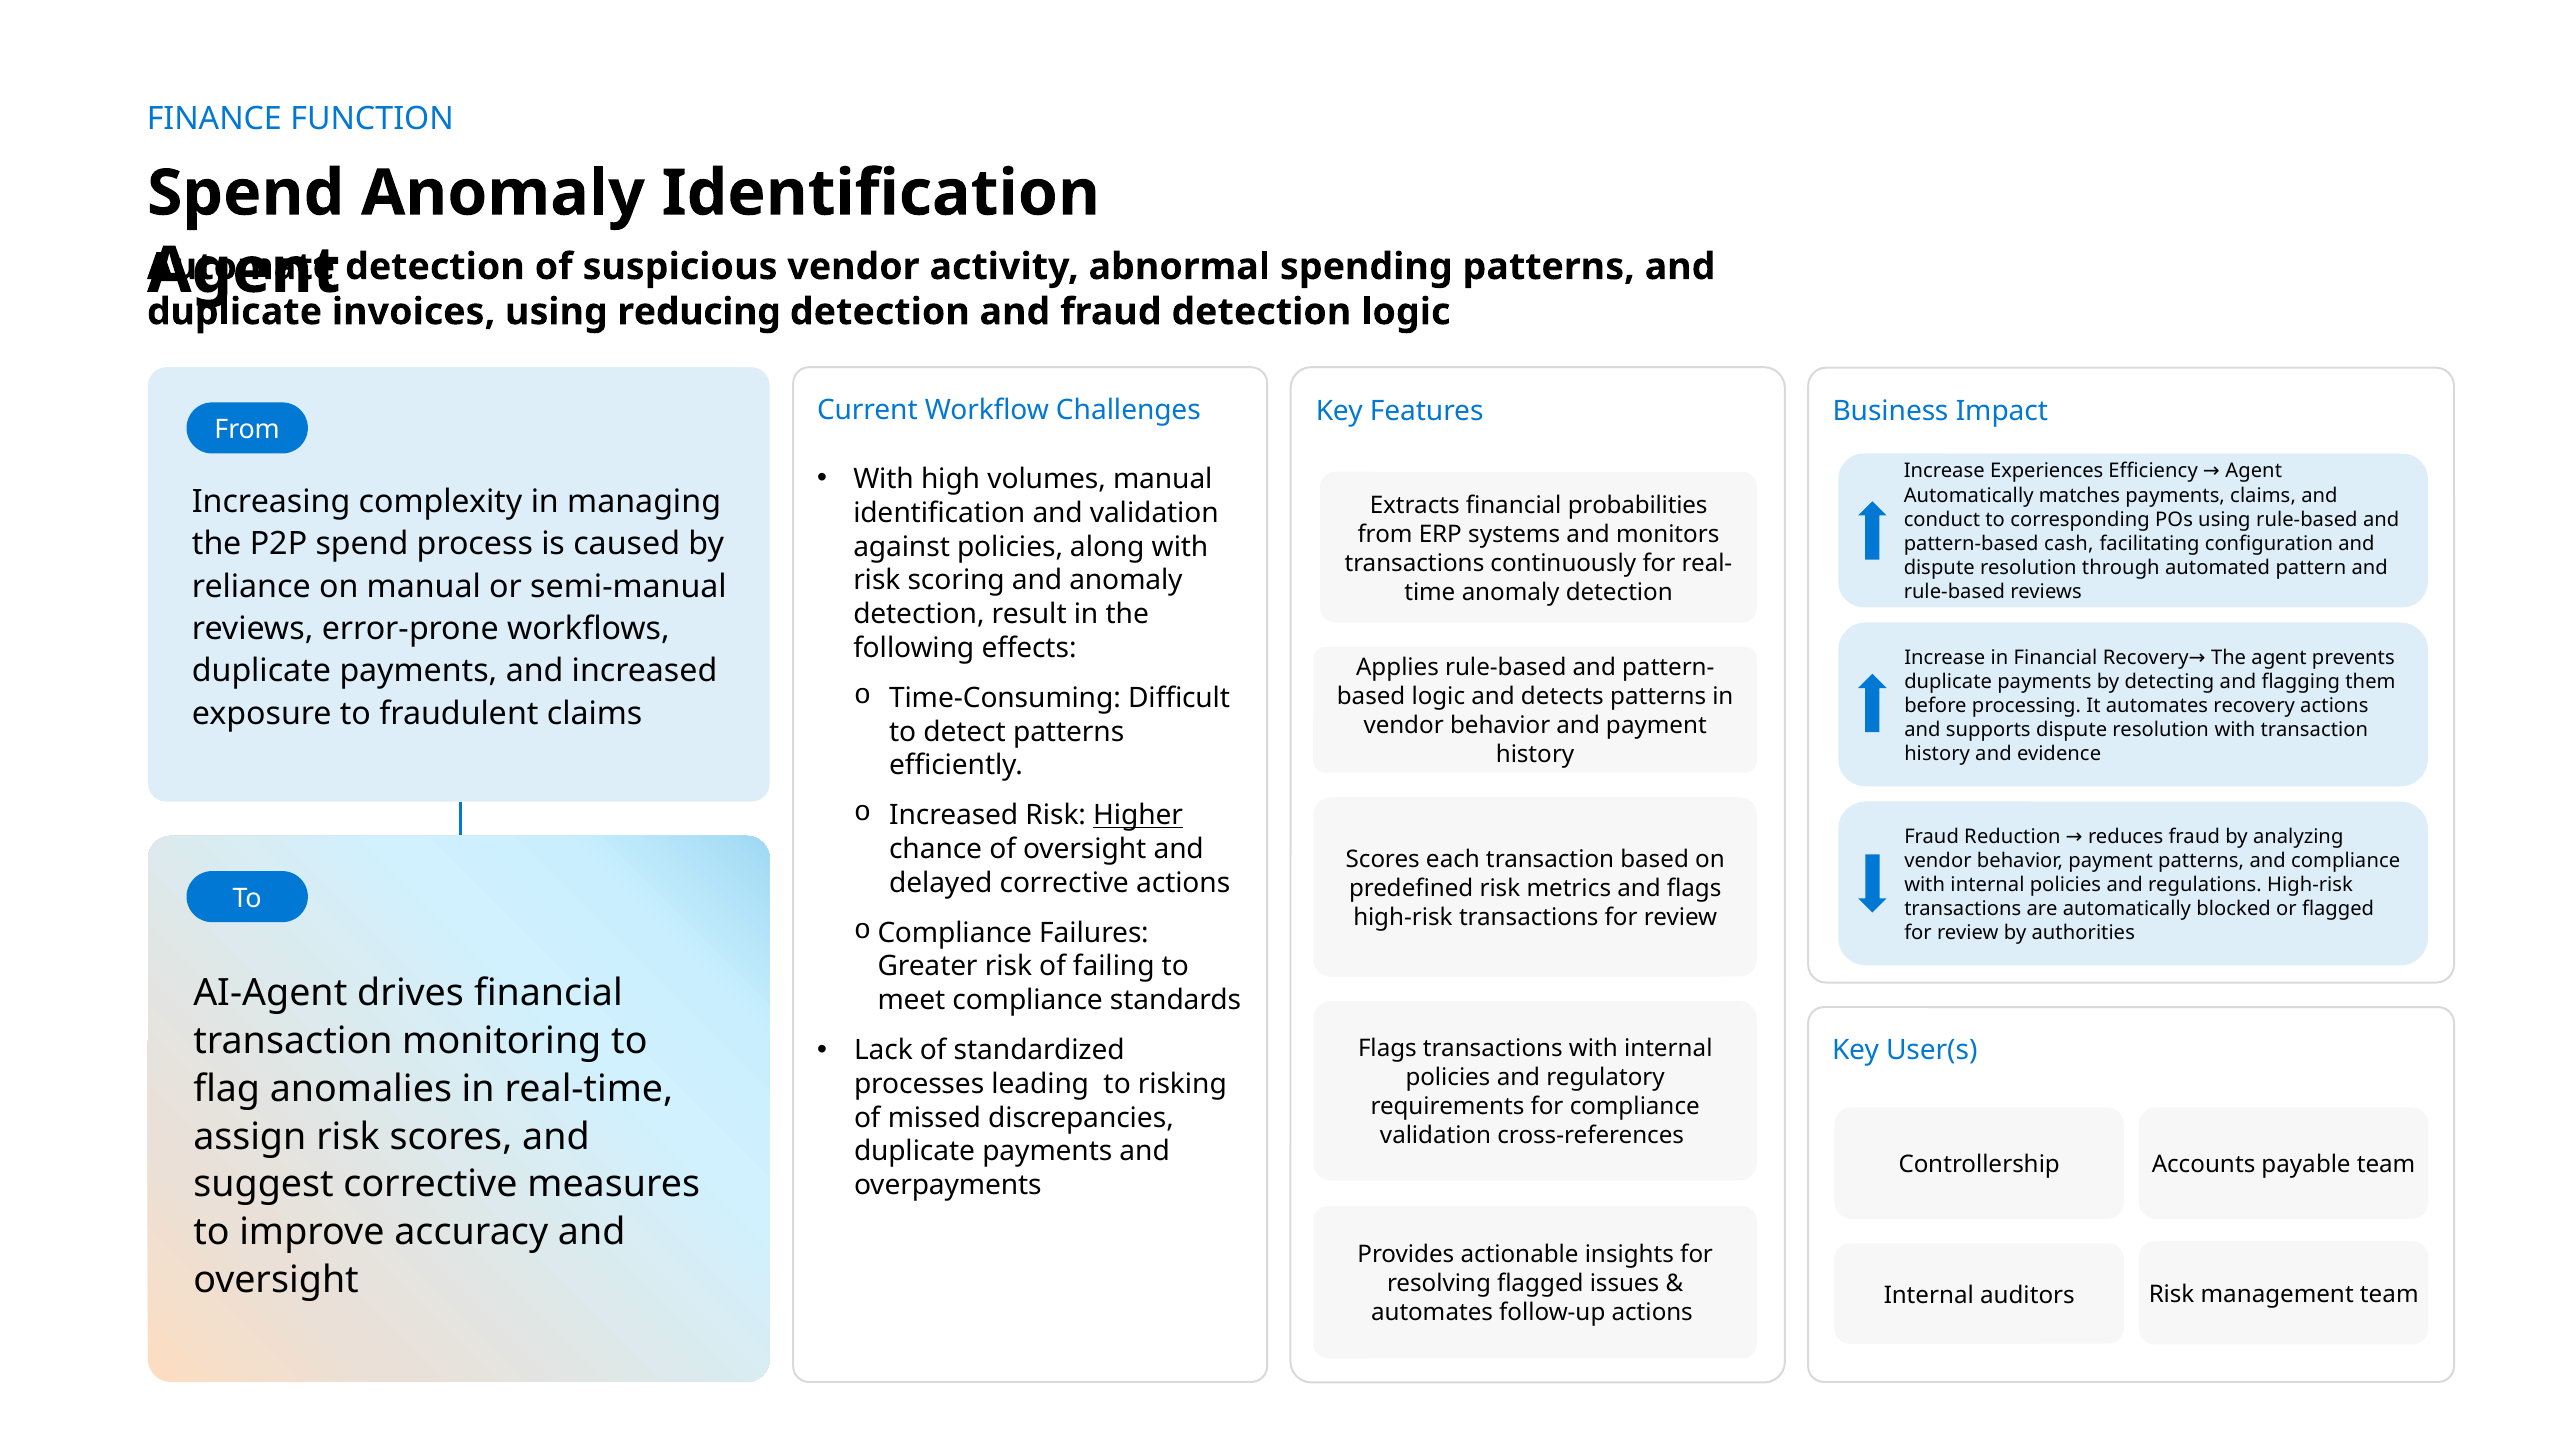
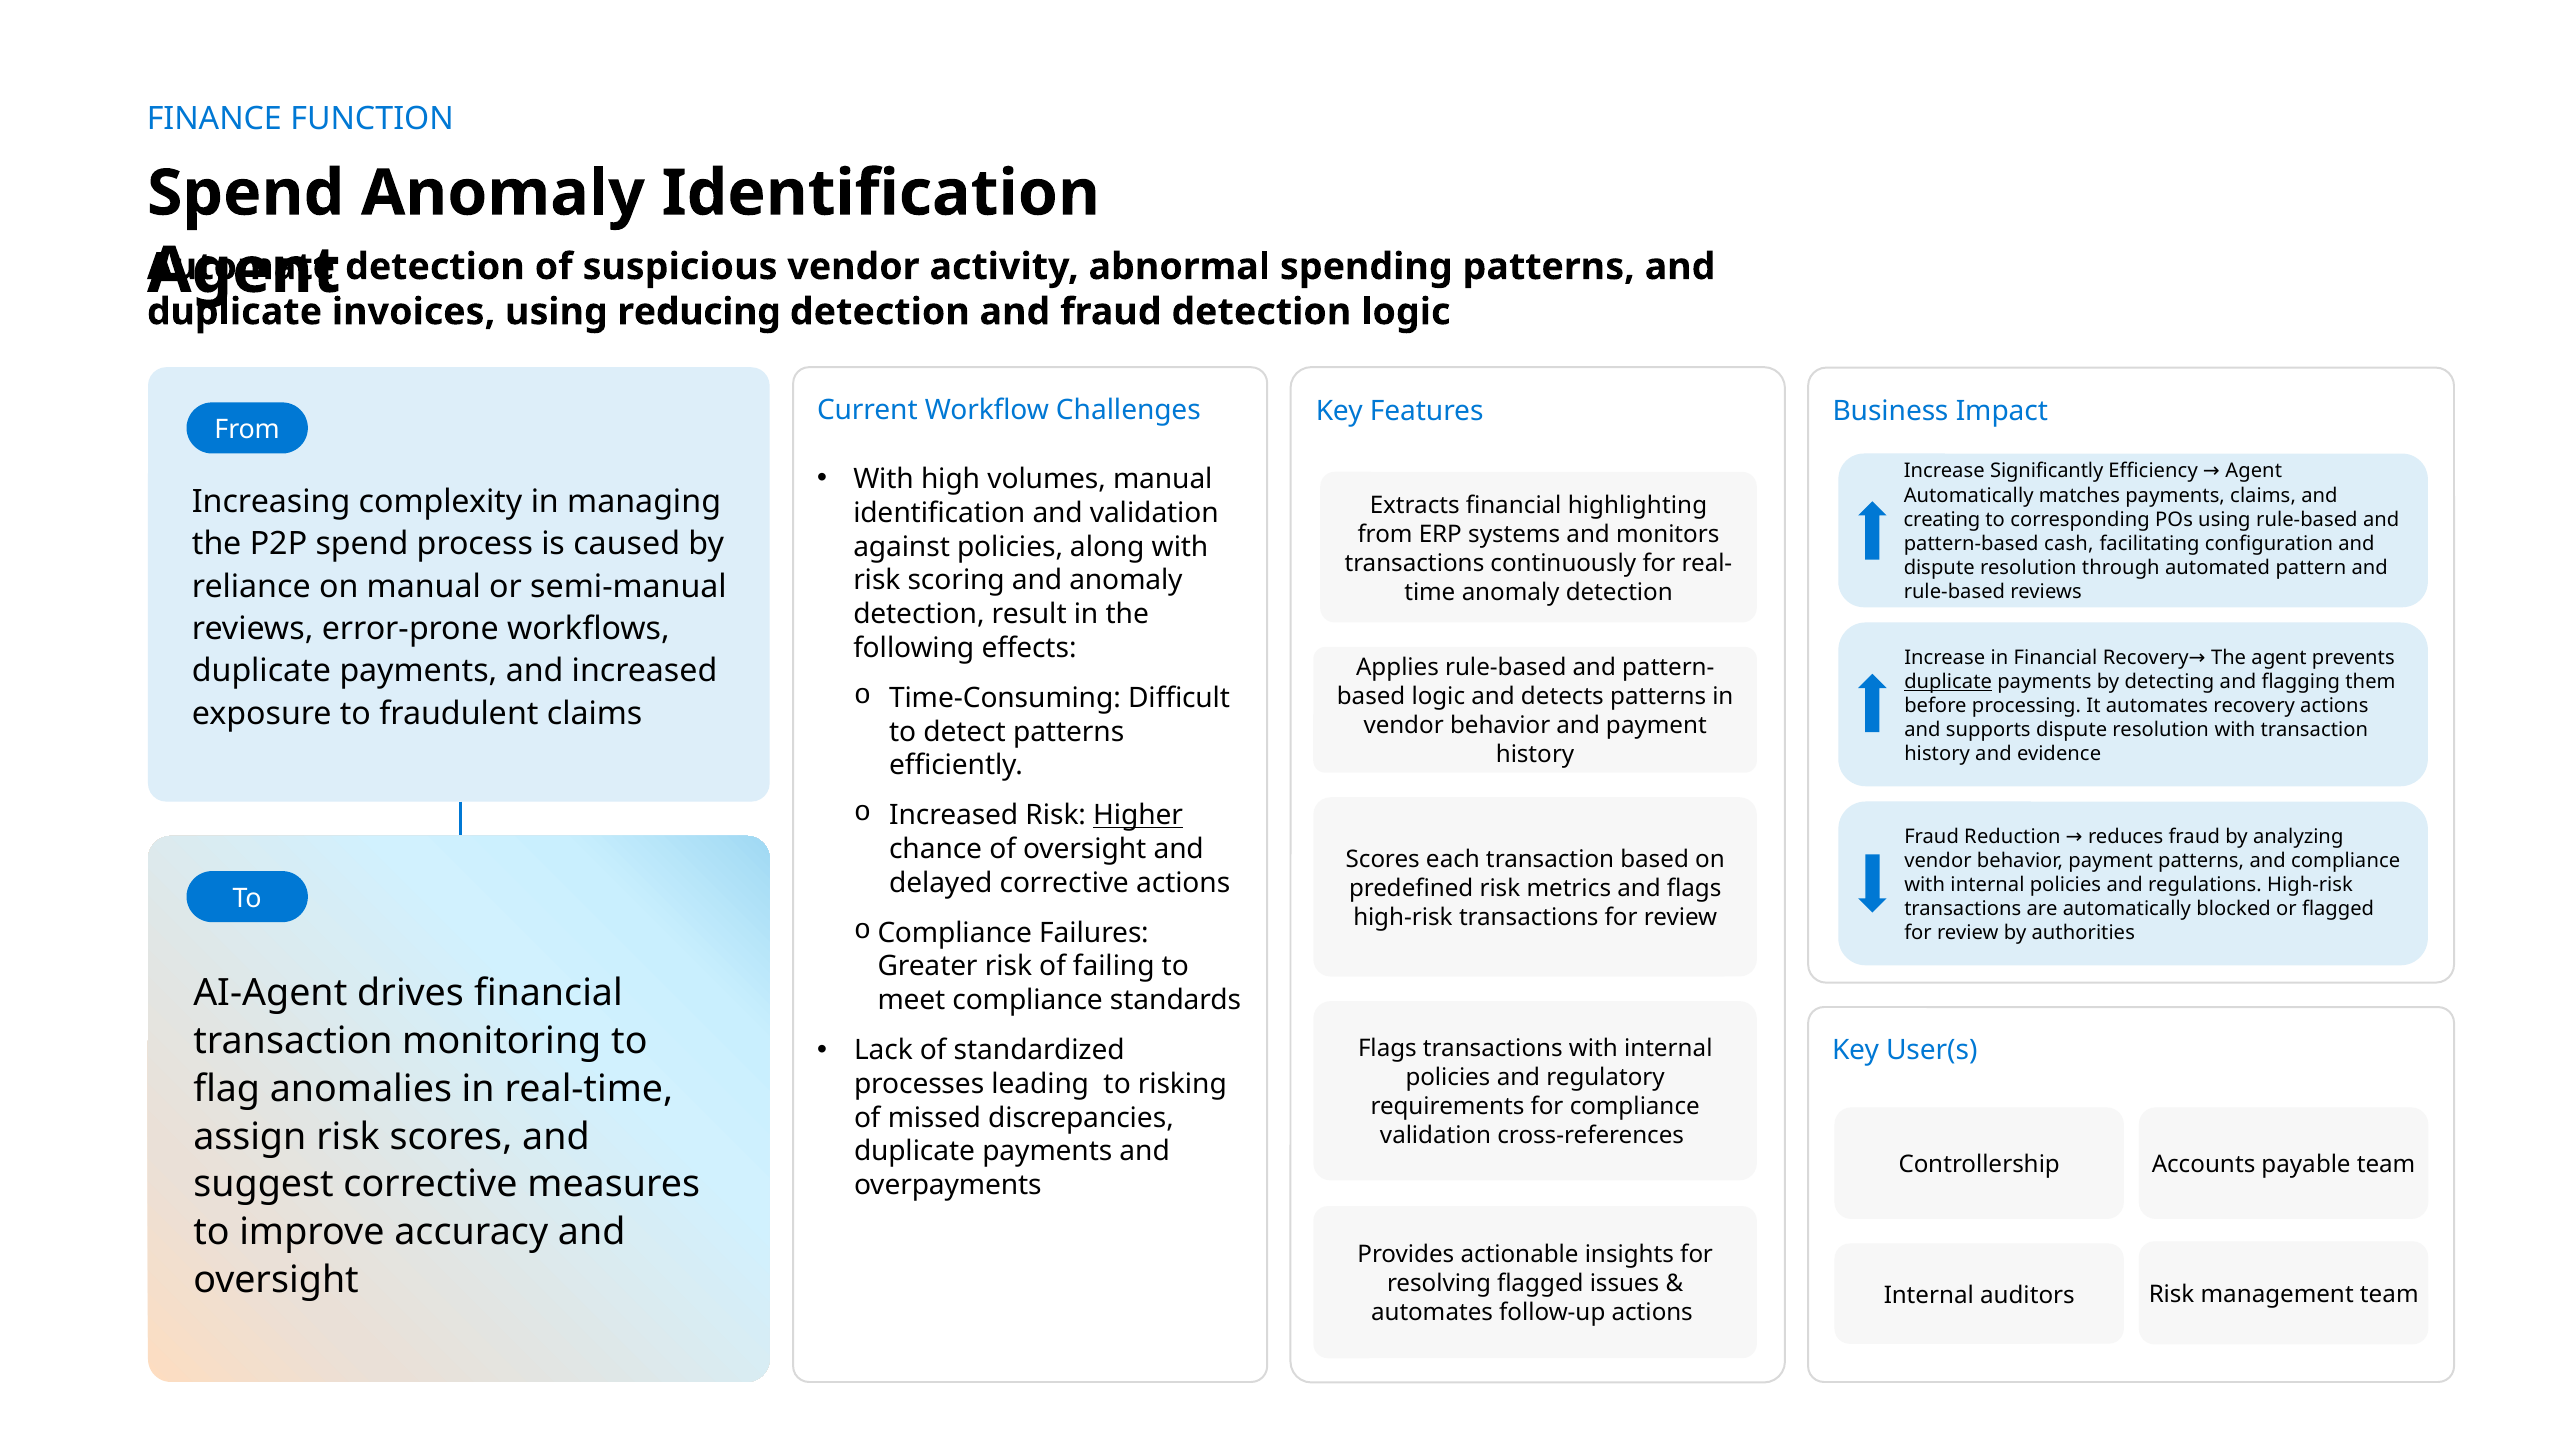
Experiences: Experiences -> Significantly
probabilities: probabilities -> highlighting
conduct: conduct -> creating
duplicate at (1948, 682) underline: none -> present
